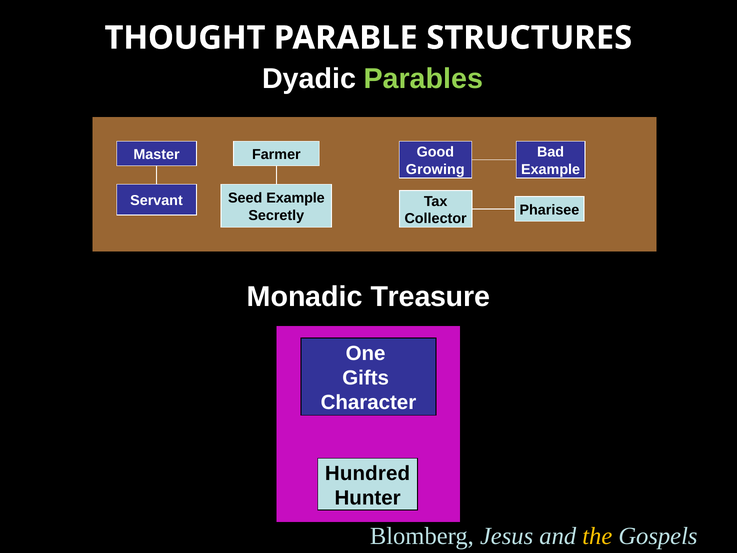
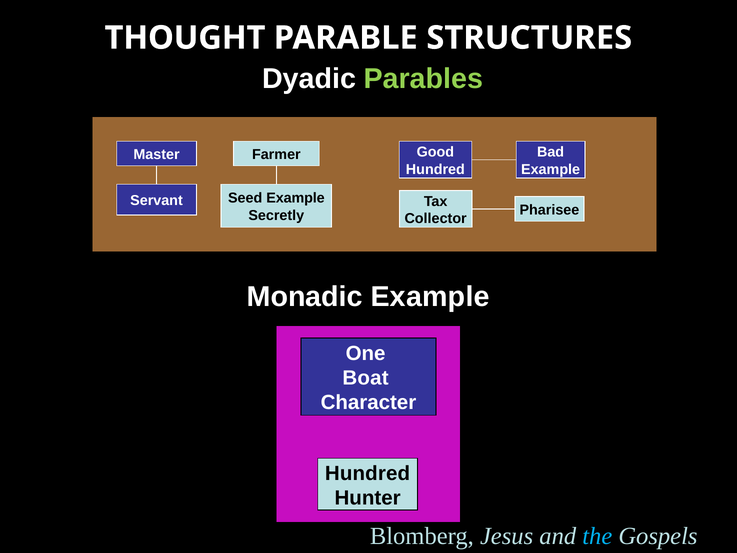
Growing at (435, 169): Growing -> Hundred
Monadic Treasure: Treasure -> Example
Gifts: Gifts -> Boat
the colour: yellow -> light blue
